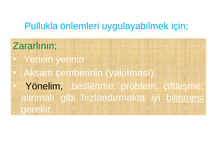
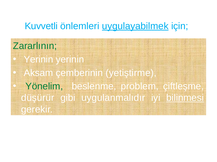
Pullukla: Pullukla -> Kuvvetli
uygulayabilmek underline: none -> present
yakılması: yakılması -> yetiştirme
Yönelim colour: black -> green
alınmalı: alınmalı -> düşürür
hızlandırmakta: hızlandırmakta -> uygulanmalıdır
